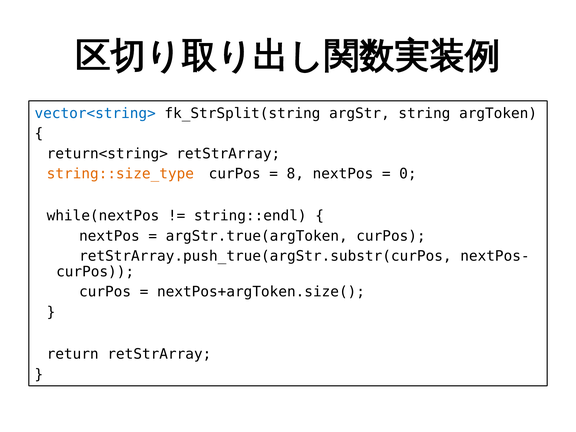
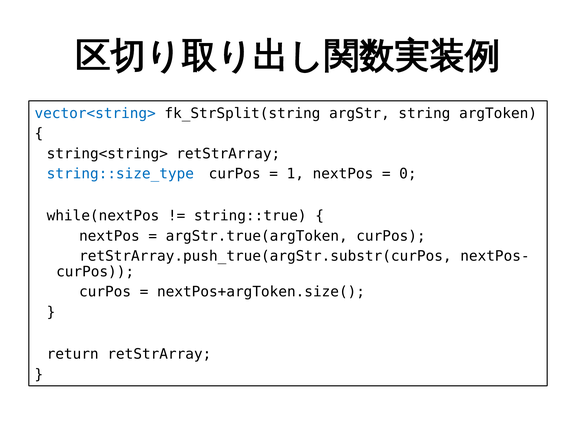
return<string>: return<string> -> string<string>
string::size_type colour: orange -> blue
8: 8 -> 1
string::endl: string::endl -> string::true
